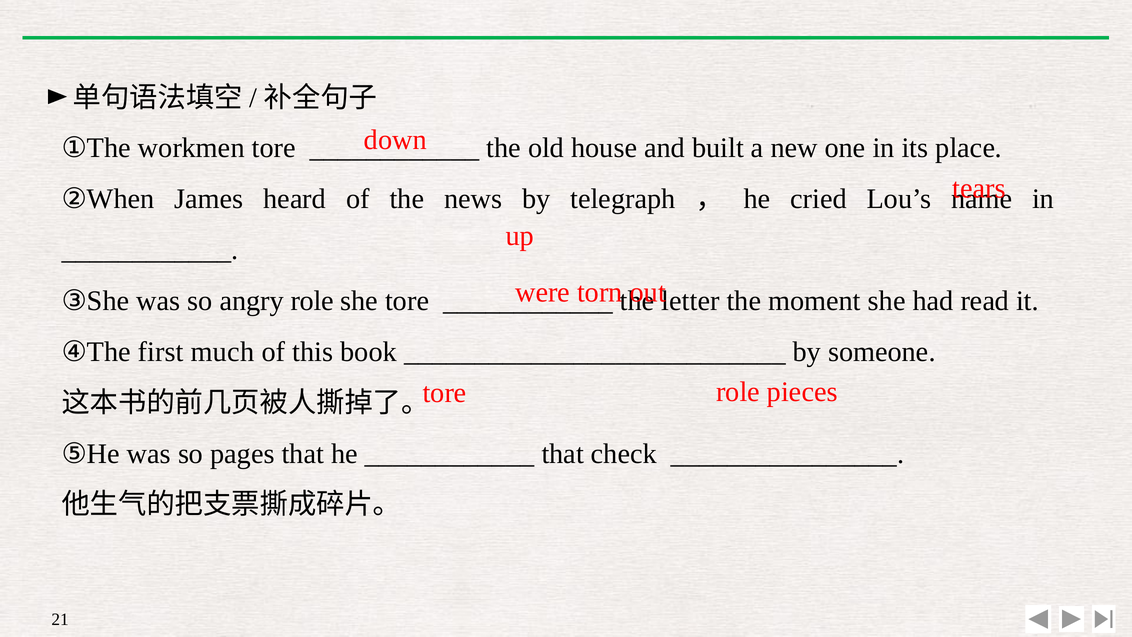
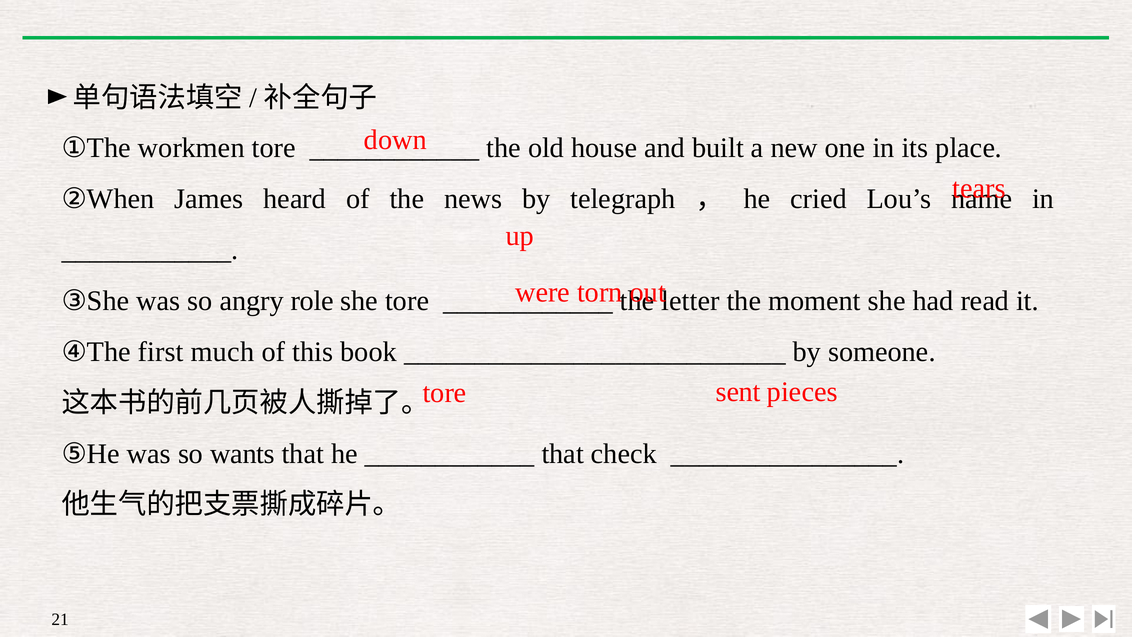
tore role: role -> sent
pages: pages -> wants
